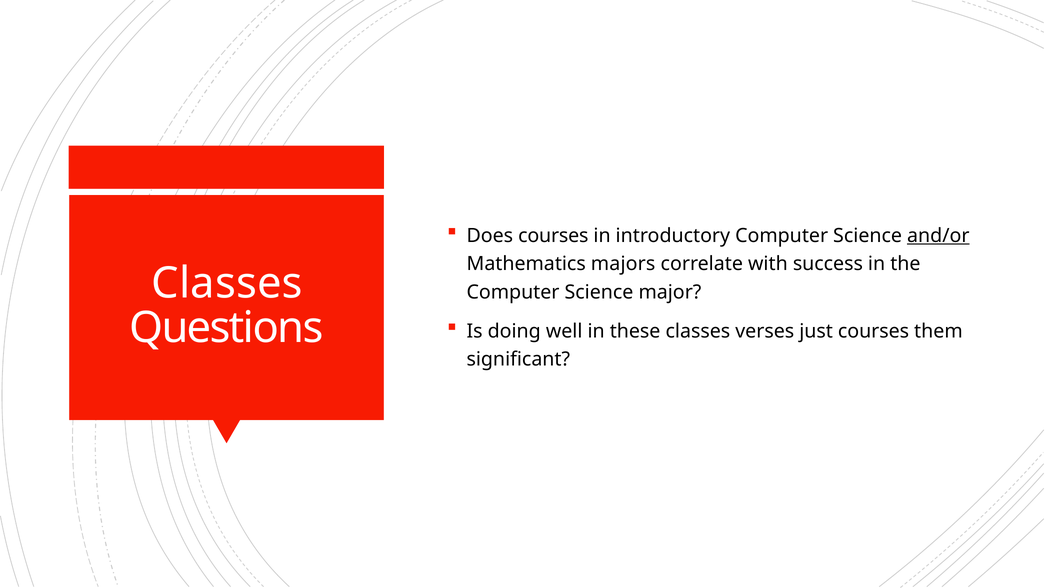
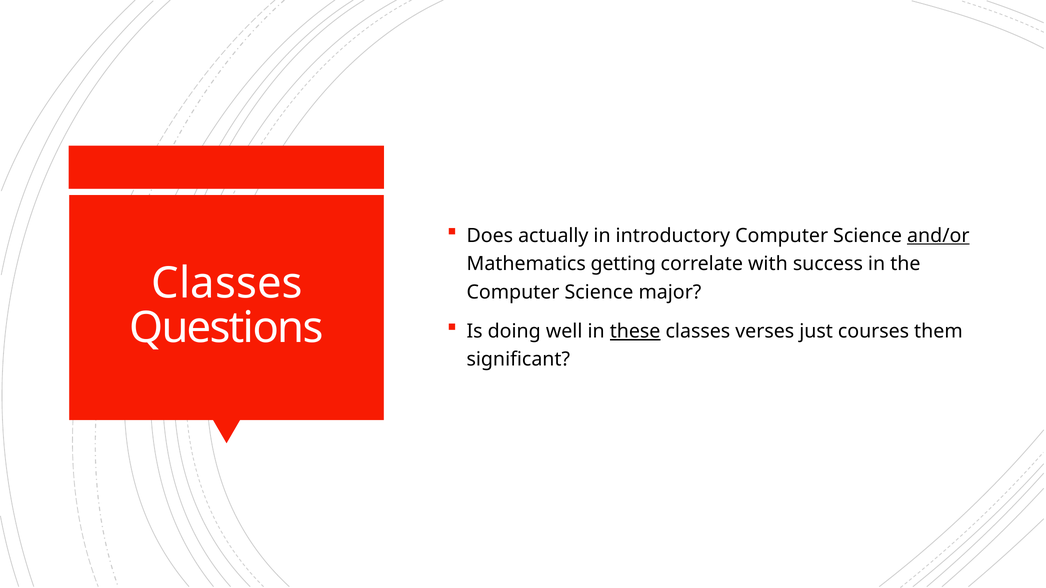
Does courses: courses -> actually
majors: majors -> getting
these underline: none -> present
